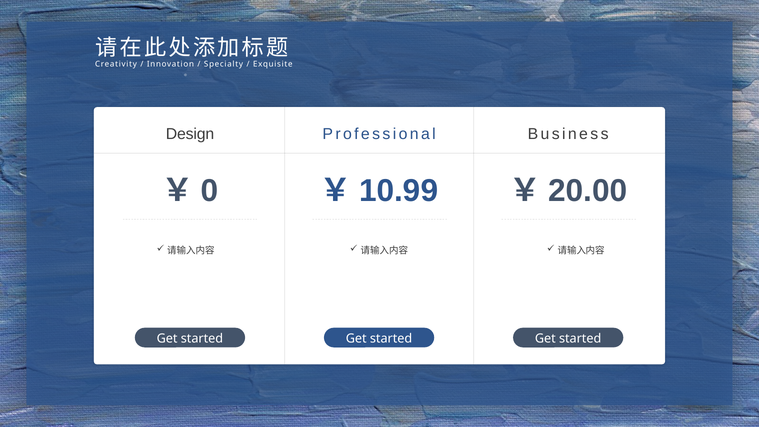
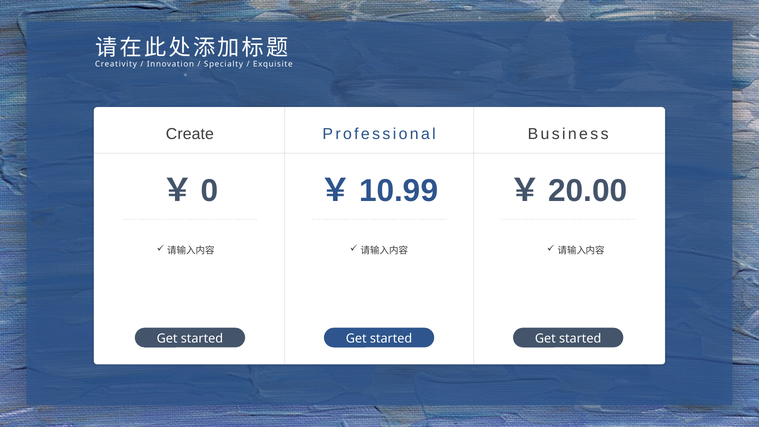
Design: Design -> Create
